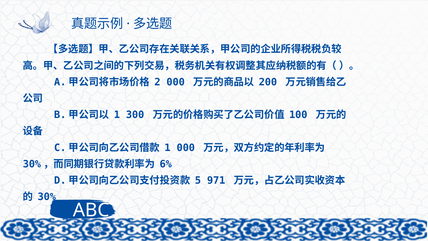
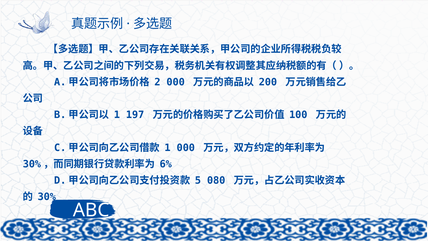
300: 300 -> 197
971: 971 -> 080
